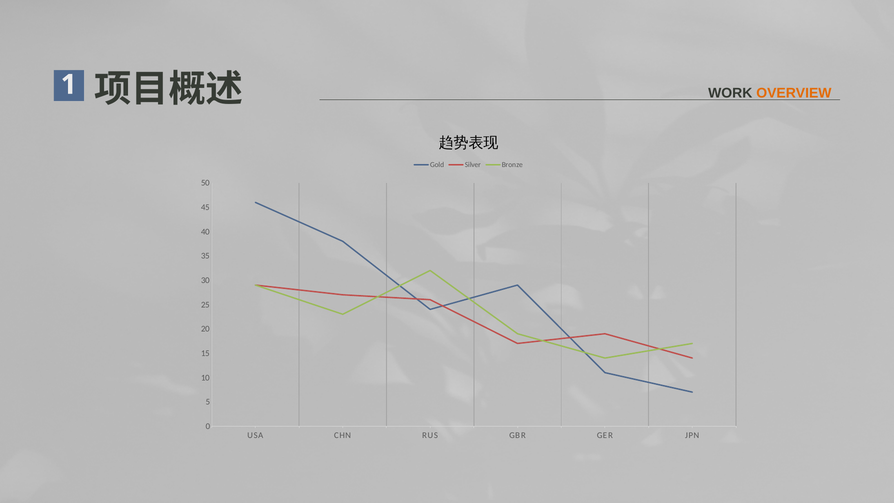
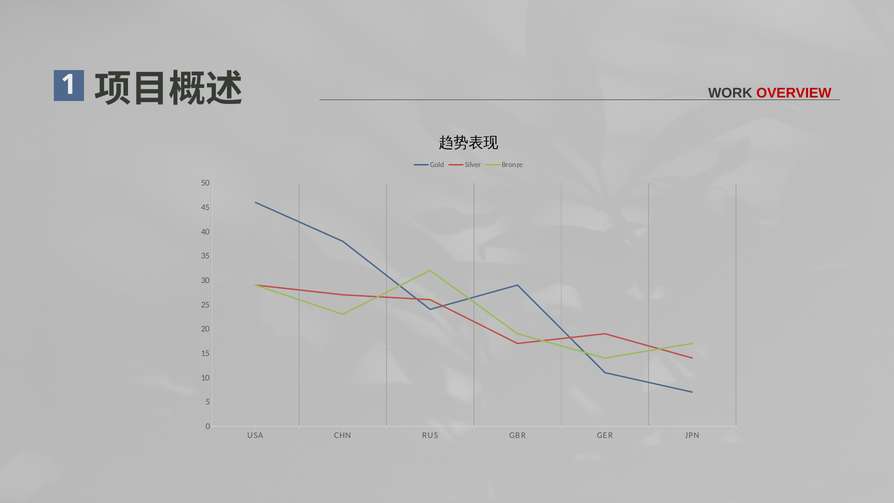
OVERVIEW colour: orange -> red
